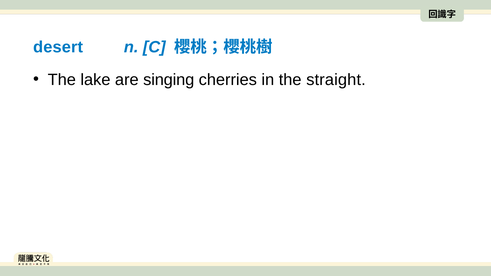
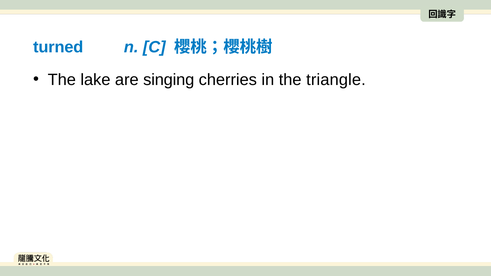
desert: desert -> turned
straight: straight -> triangle
